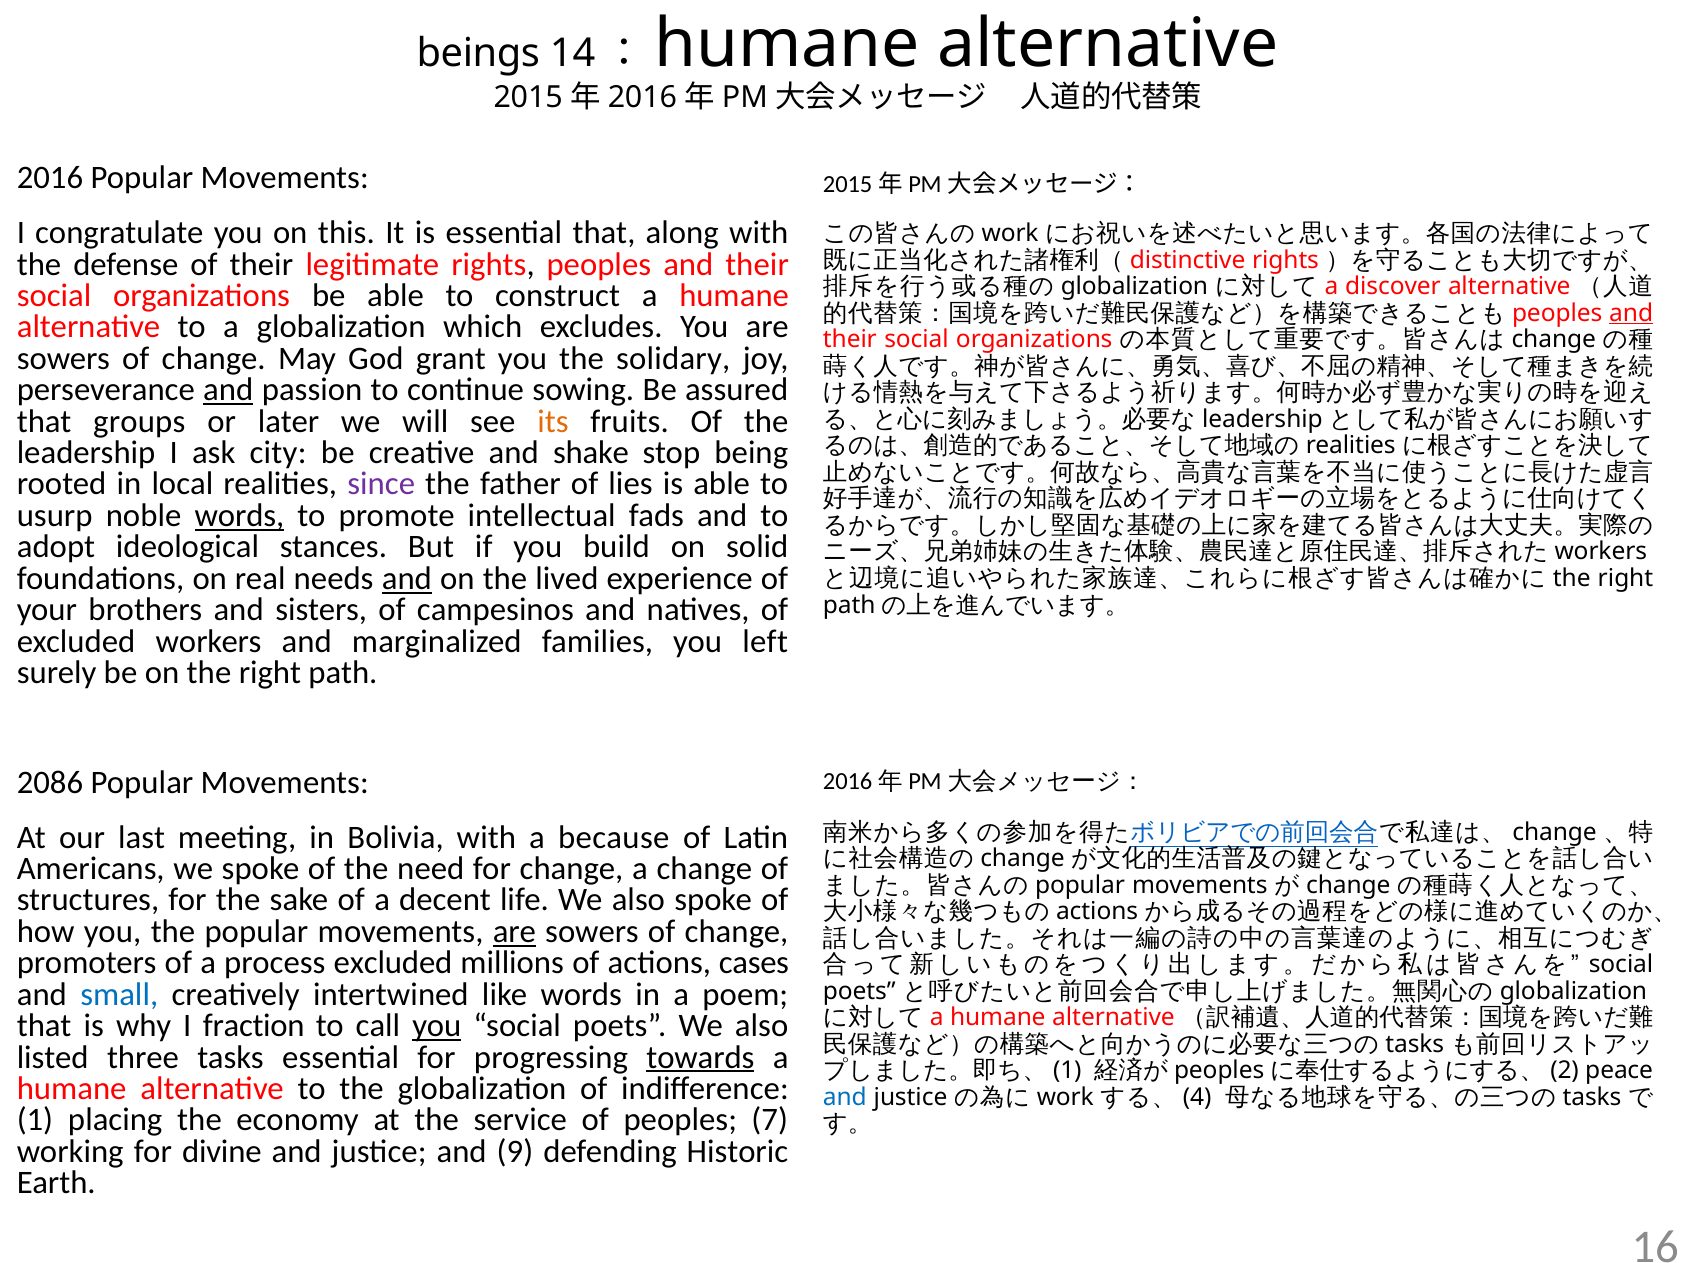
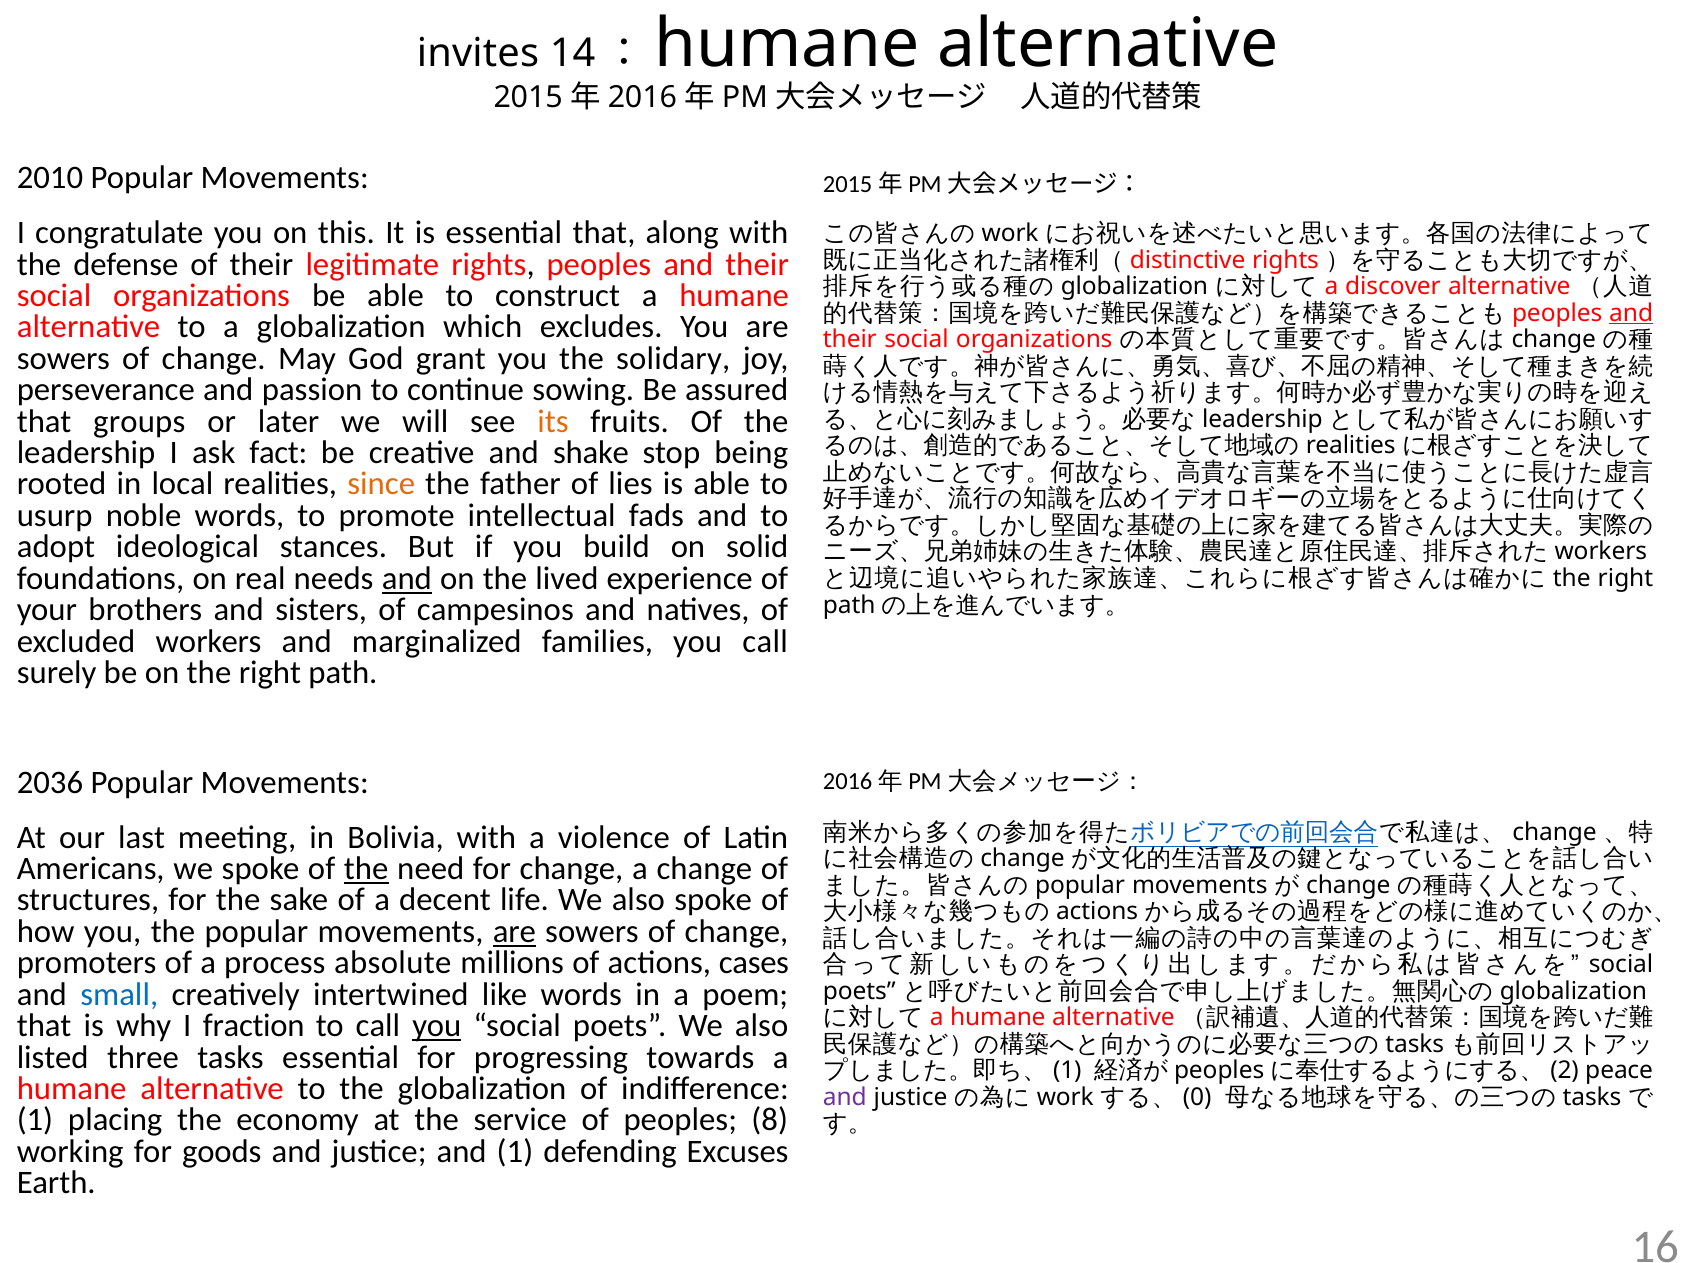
beings: beings -> invites
2016: 2016 -> 2010
and at (228, 390) underline: present -> none
city: city -> fact
since colour: purple -> orange
words at (239, 516) underline: present -> none
you left: left -> call
2086: 2086 -> 2036
because: because -> violence
the at (366, 869) underline: none -> present
process excluded: excluded -> absolute
towards underline: present -> none
and at (845, 1097) colour: blue -> purple
4: 4 -> 0
7: 7 -> 8
divine: divine -> goods
and 9: 9 -> 1
Historic: Historic -> Excuses
